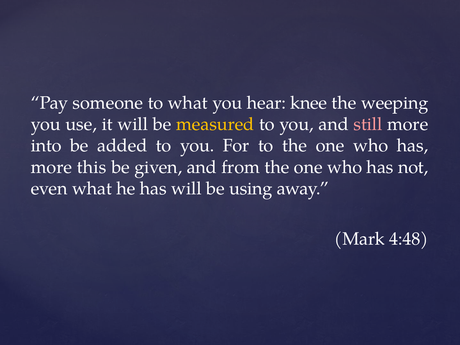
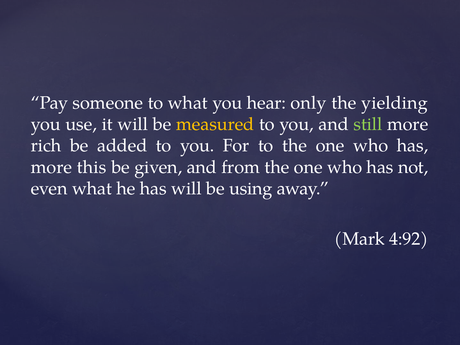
knee: knee -> only
weeping: weeping -> yielding
still colour: pink -> light green
into: into -> rich
4:48: 4:48 -> 4:92
